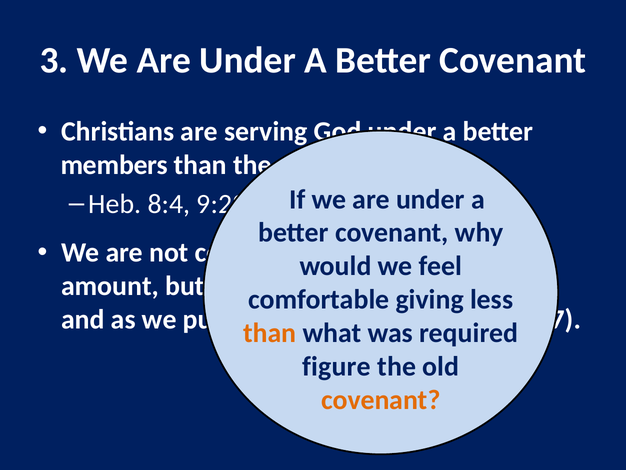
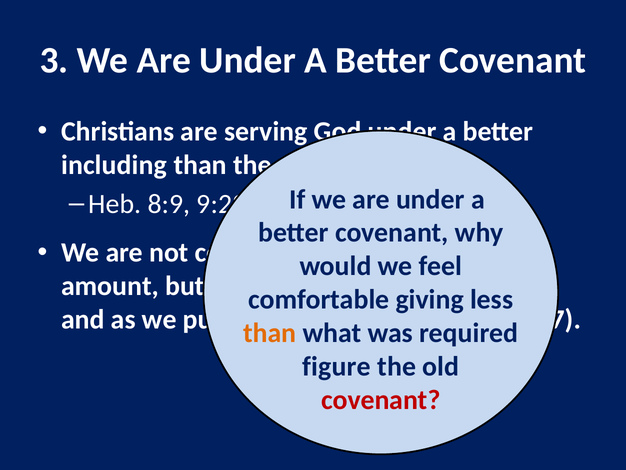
members: members -> including
8:4: 8:4 -> 8:9
covenant at (381, 399) colour: orange -> red
